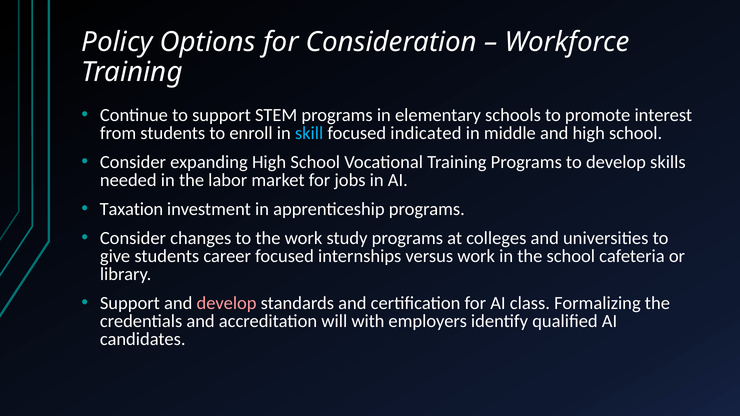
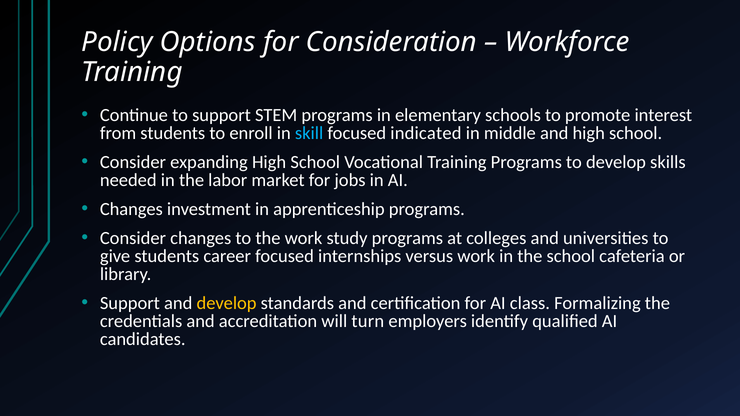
Taxation at (131, 209): Taxation -> Changes
develop at (227, 304) colour: pink -> yellow
with: with -> turn
